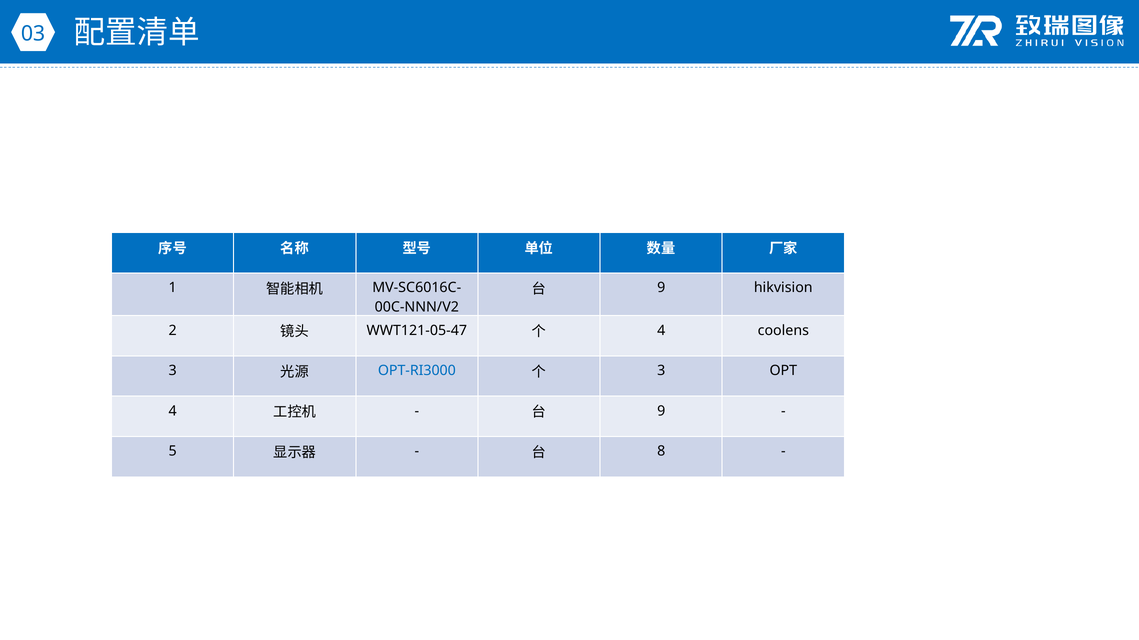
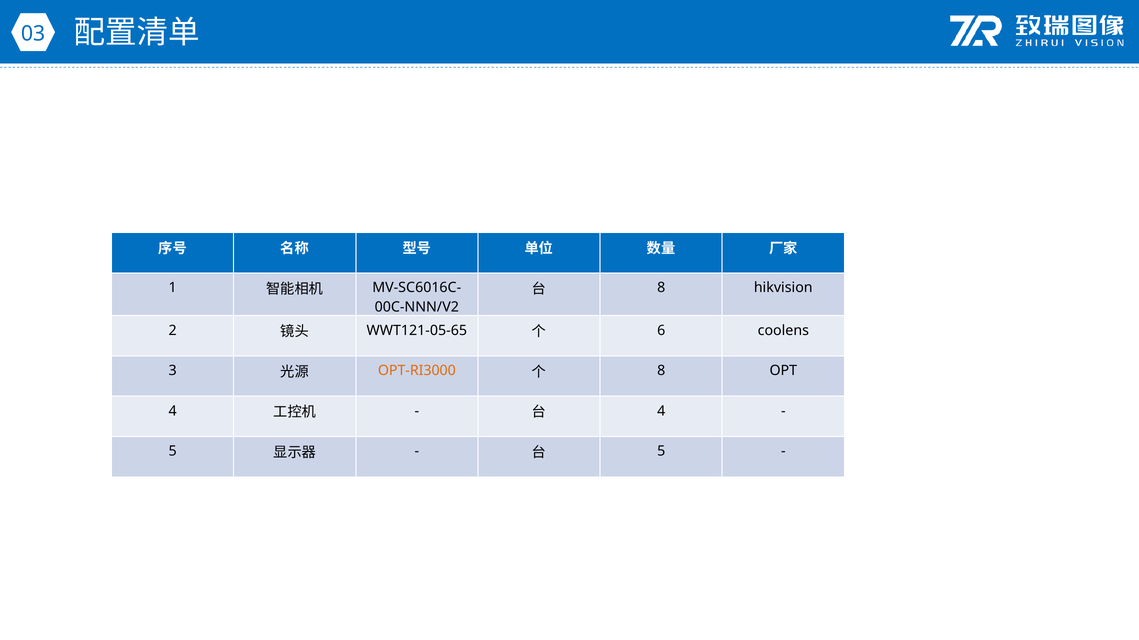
9 at (661, 288): 9 -> 8
WWT121-05-47: WWT121-05-47 -> WWT121-05-65
4 at (661, 331): 4 -> 6
OPT-RI3000 colour: blue -> orange
3 at (661, 371): 3 -> 8
9 at (661, 411): 9 -> 4
8 at (661, 452): 8 -> 5
